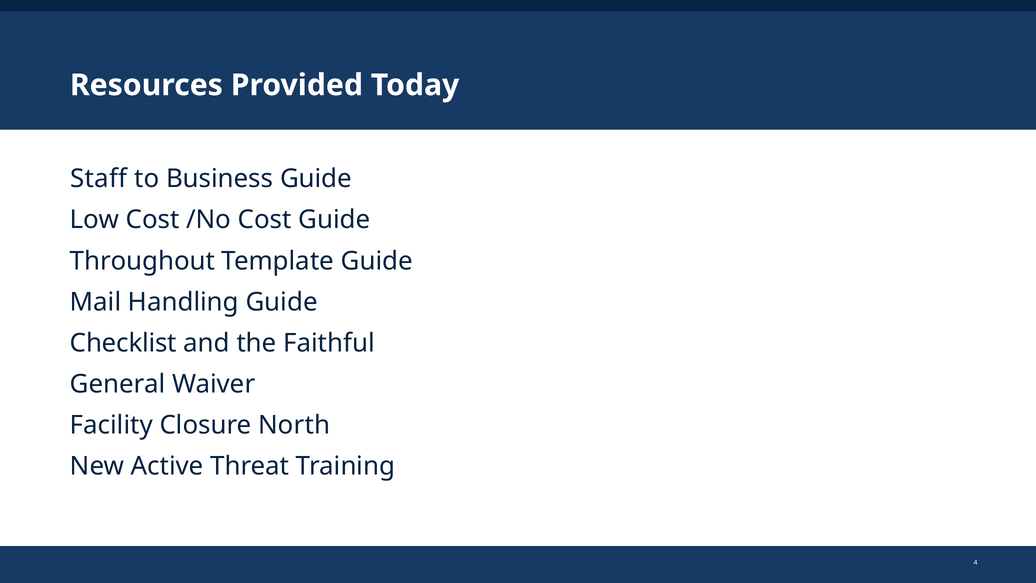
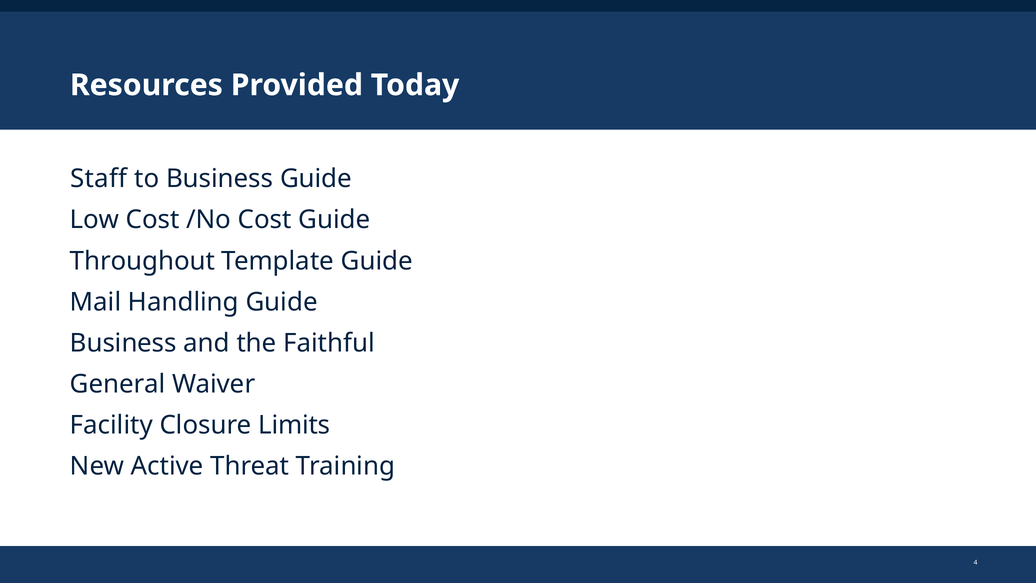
Checklist at (123, 343): Checklist -> Business
North: North -> Limits
